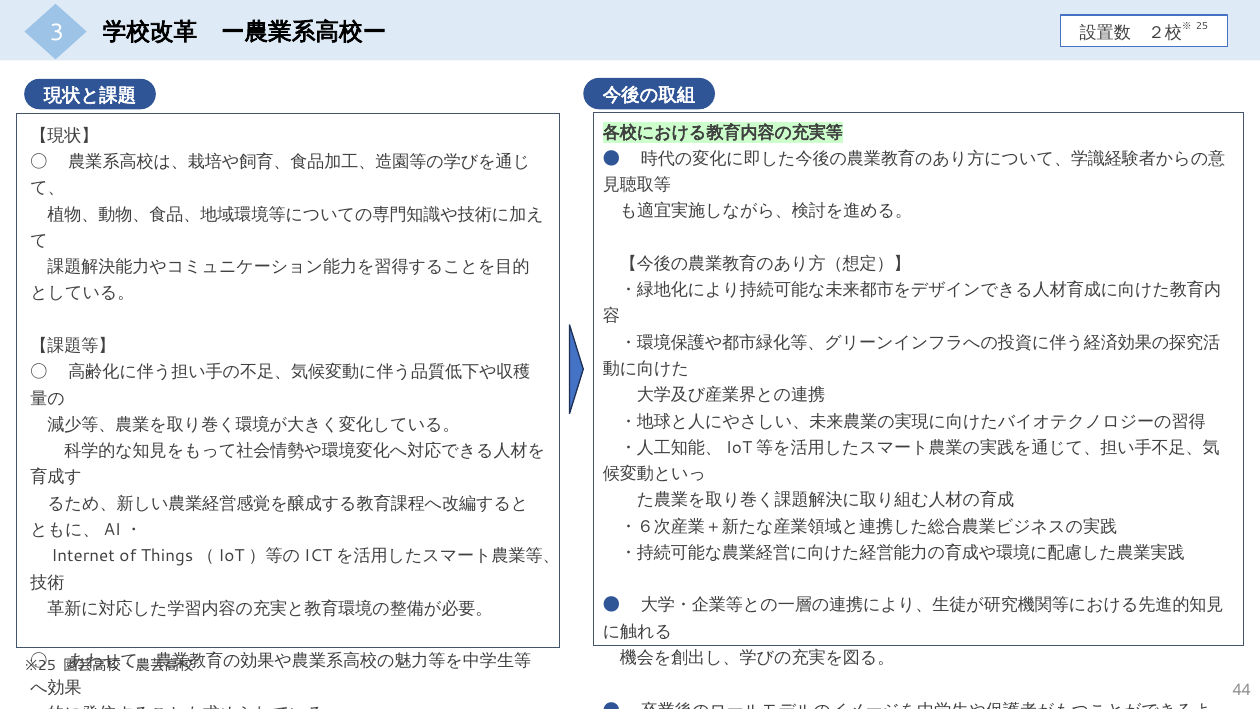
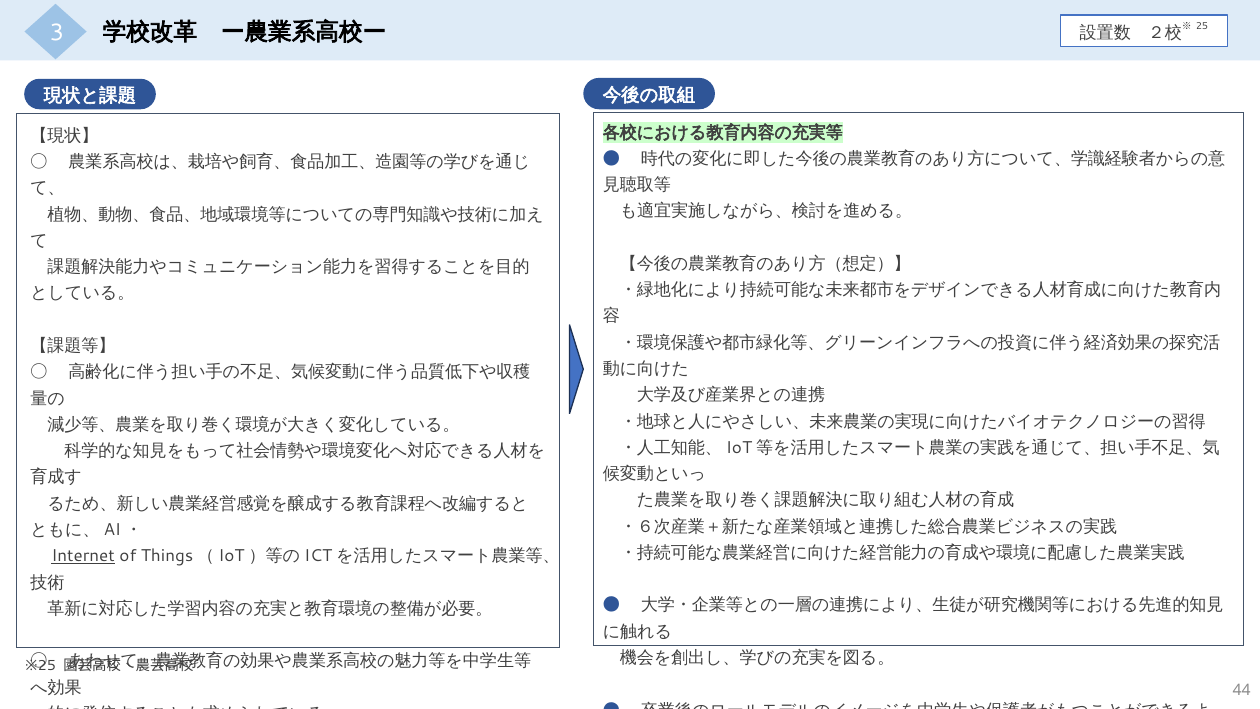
Internet underline: none -> present
